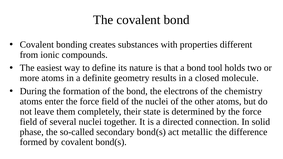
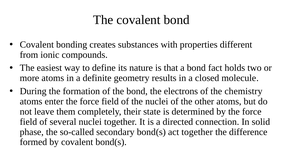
tool: tool -> fact
act metallic: metallic -> together
